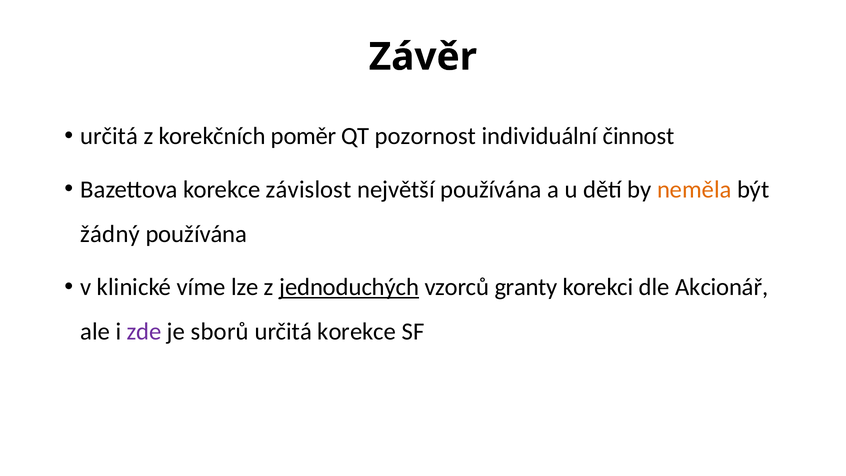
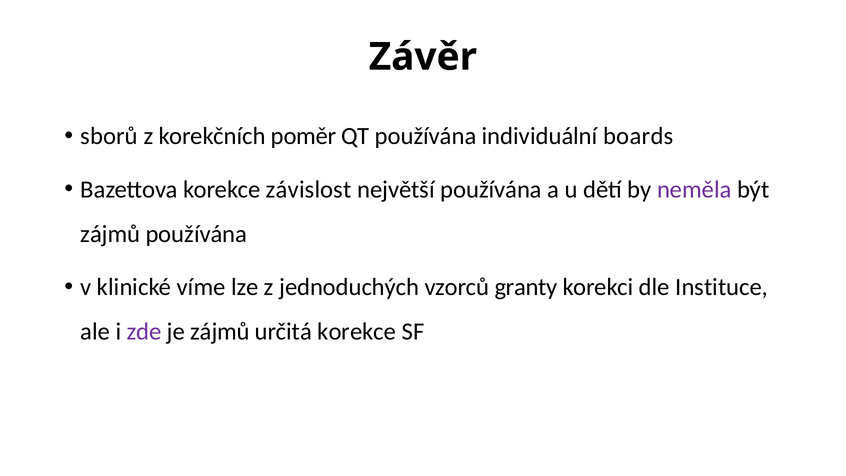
určitá at (109, 136): určitá -> sborů
QT pozornost: pozornost -> používána
činnost: činnost -> boards
neměla colour: orange -> purple
žádný at (110, 234): žádný -> zájmů
jednoduchých underline: present -> none
Akcionář: Akcionář -> Instituce
je sborů: sborů -> zájmů
